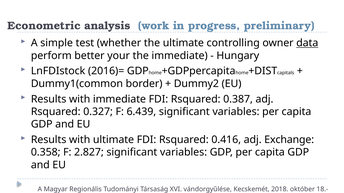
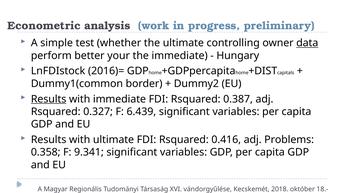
Results at (49, 99) underline: none -> present
Exchange: Exchange -> Problems
2.827: 2.827 -> 9.341
